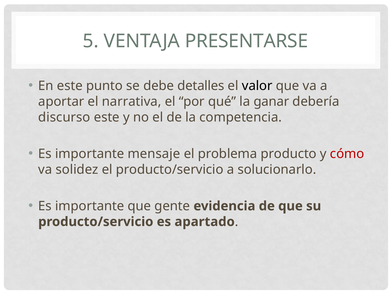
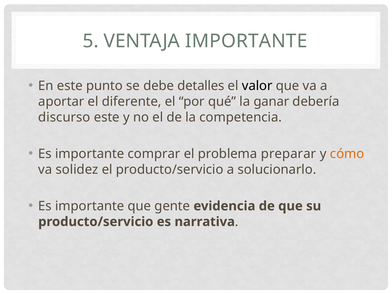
VENTAJA PRESENTARSE: PRESENTARSE -> IMPORTANTE
narrativa: narrativa -> diferente
mensaje: mensaje -> comprar
producto: producto -> preparar
cómo colour: red -> orange
apartado: apartado -> narrativa
